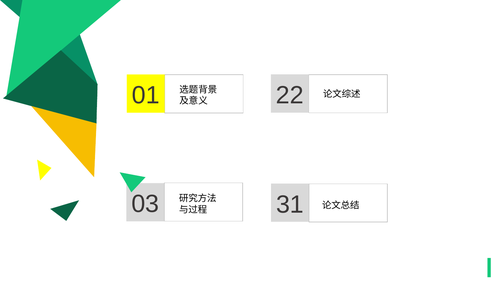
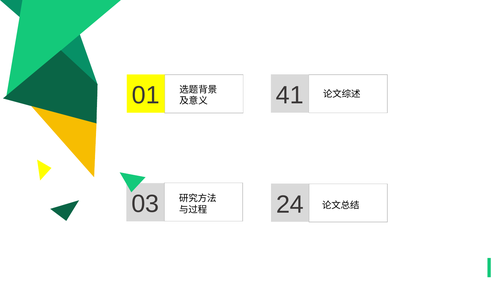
22: 22 -> 41
31: 31 -> 24
